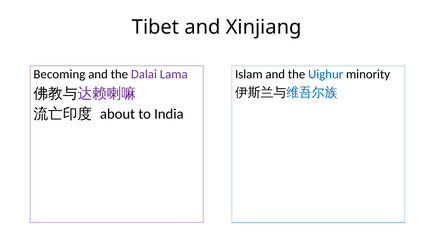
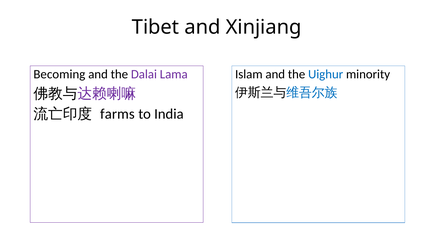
about: about -> farms
